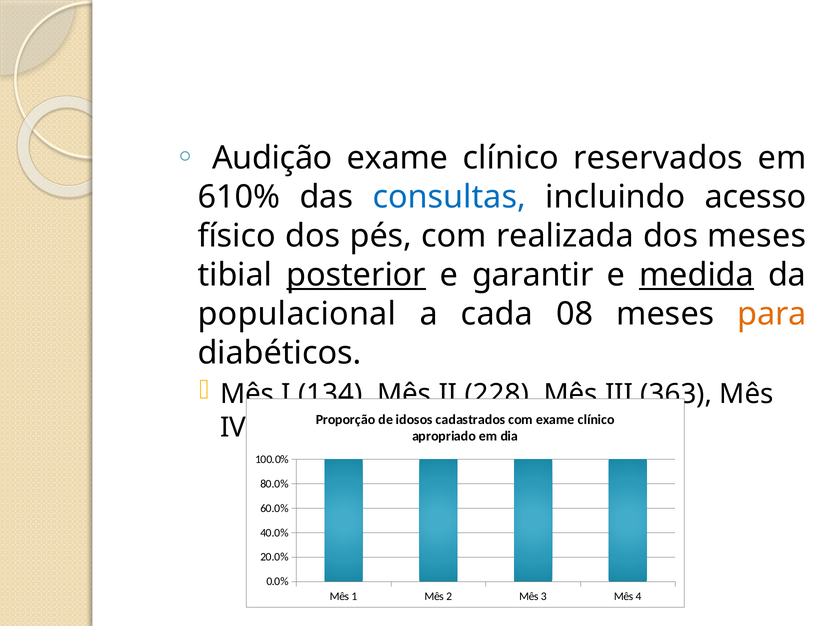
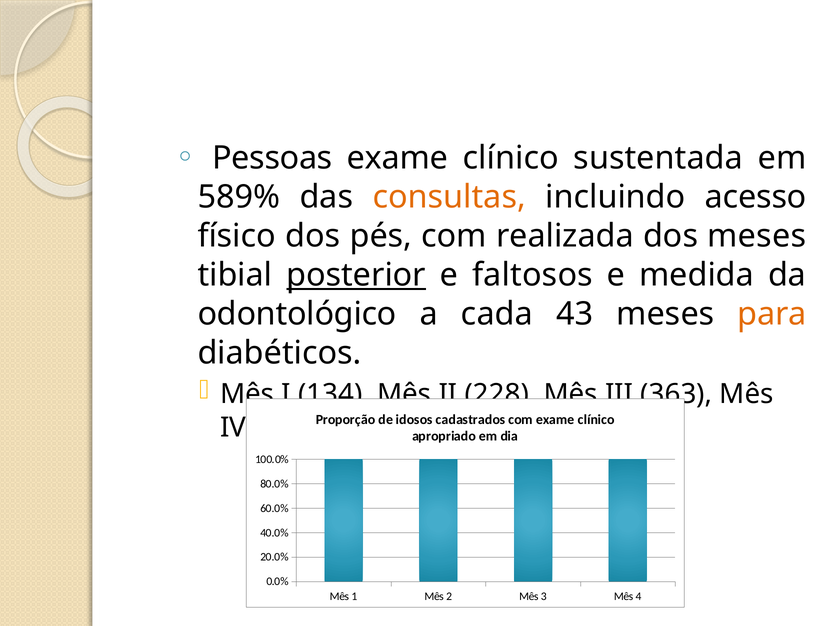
Audição: Audição -> Pessoas
reservados: reservados -> sustentada
610%: 610% -> 589%
consultas colour: blue -> orange
garantir: garantir -> faltosos
medida underline: present -> none
populacional: populacional -> odontológico
08: 08 -> 43
